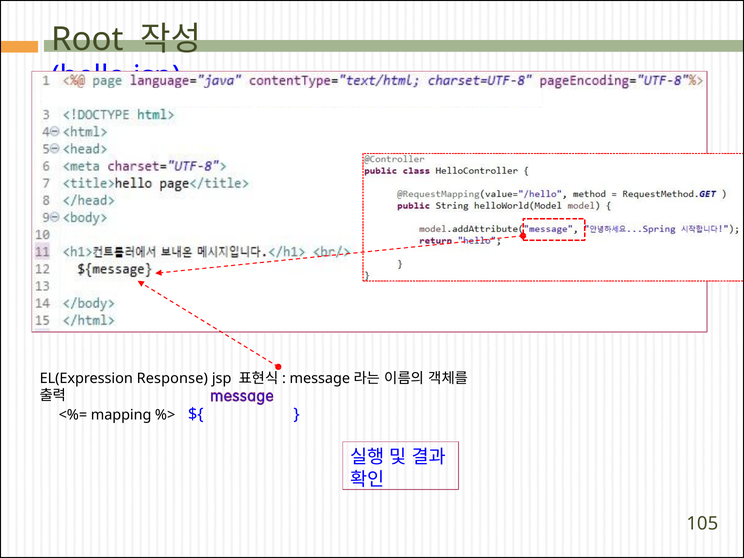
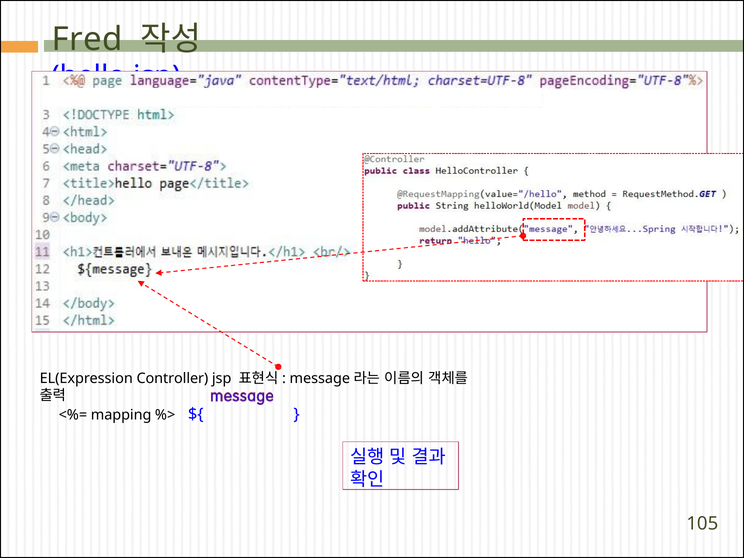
Root: Root -> Fred
Response: Response -> Controller
